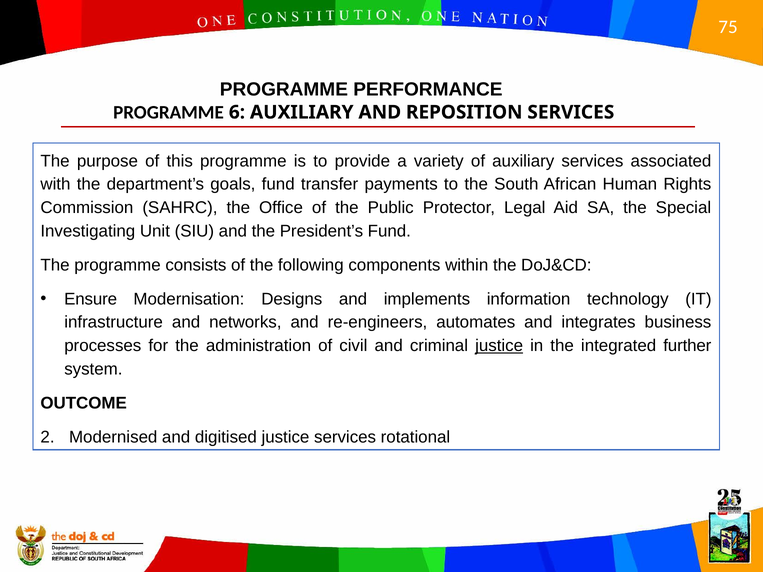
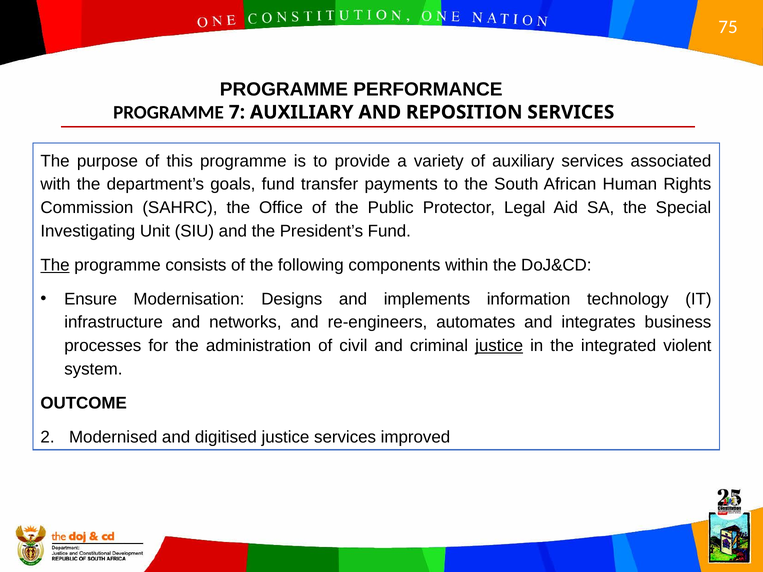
6: 6 -> 7
The at (55, 265) underline: none -> present
further: further -> violent
rotational: rotational -> improved
